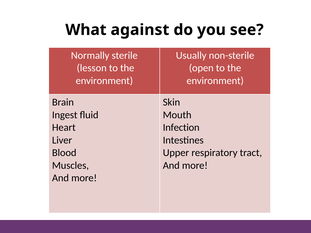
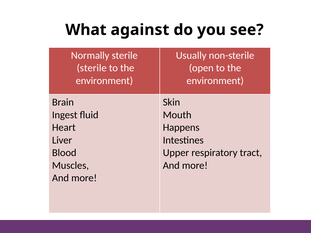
lesson at (92, 68): lesson -> sterile
Infection: Infection -> Happens
